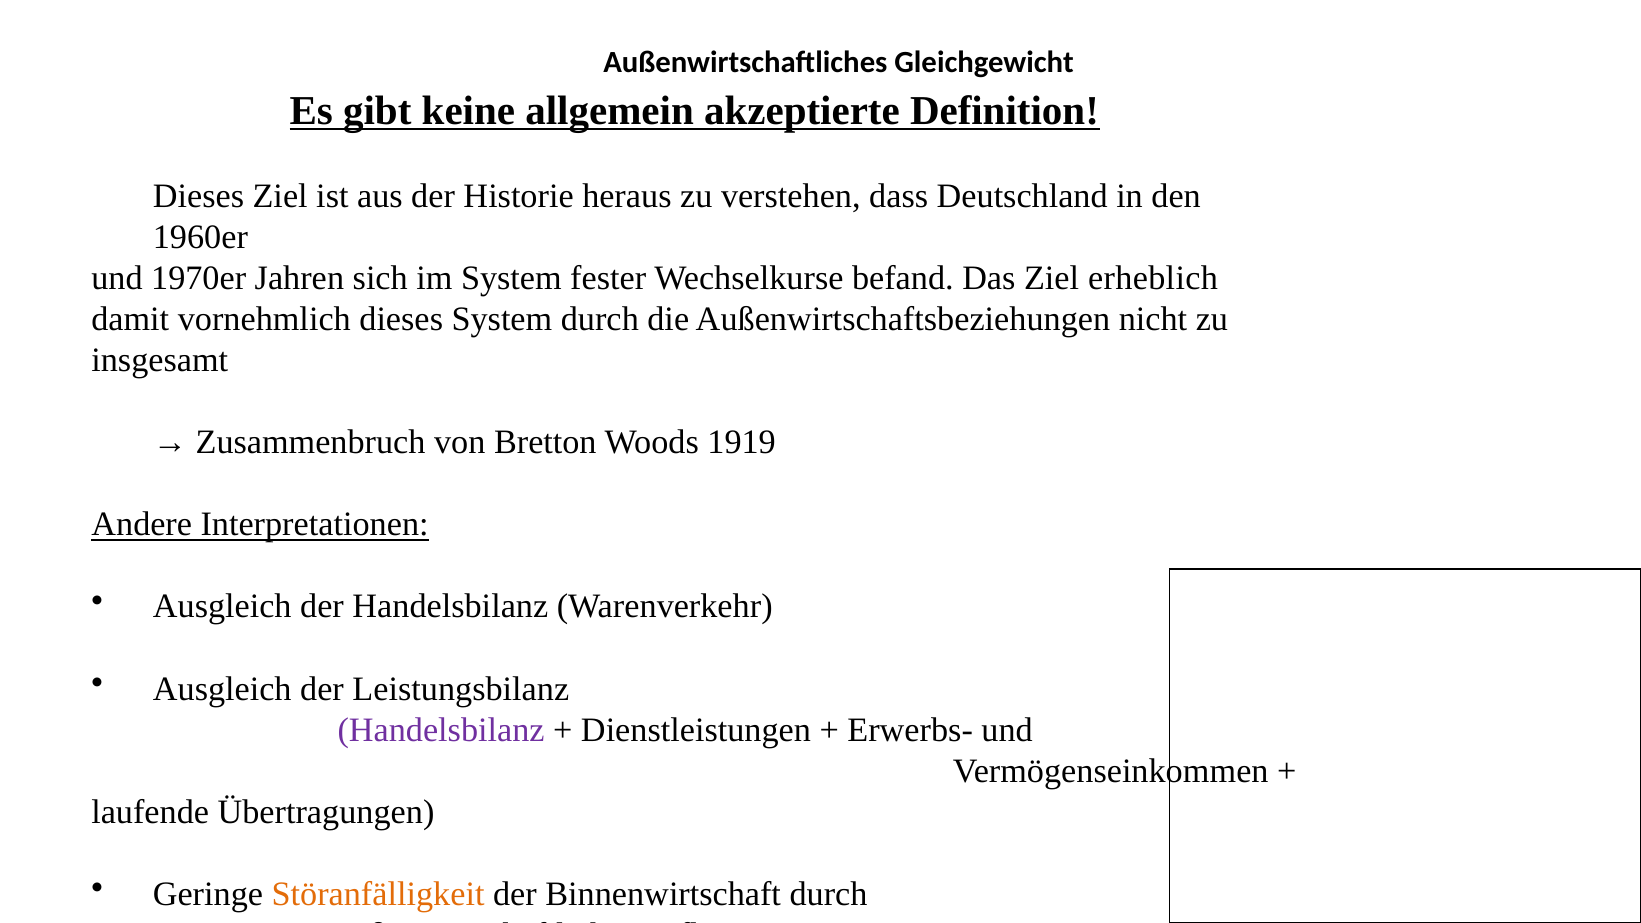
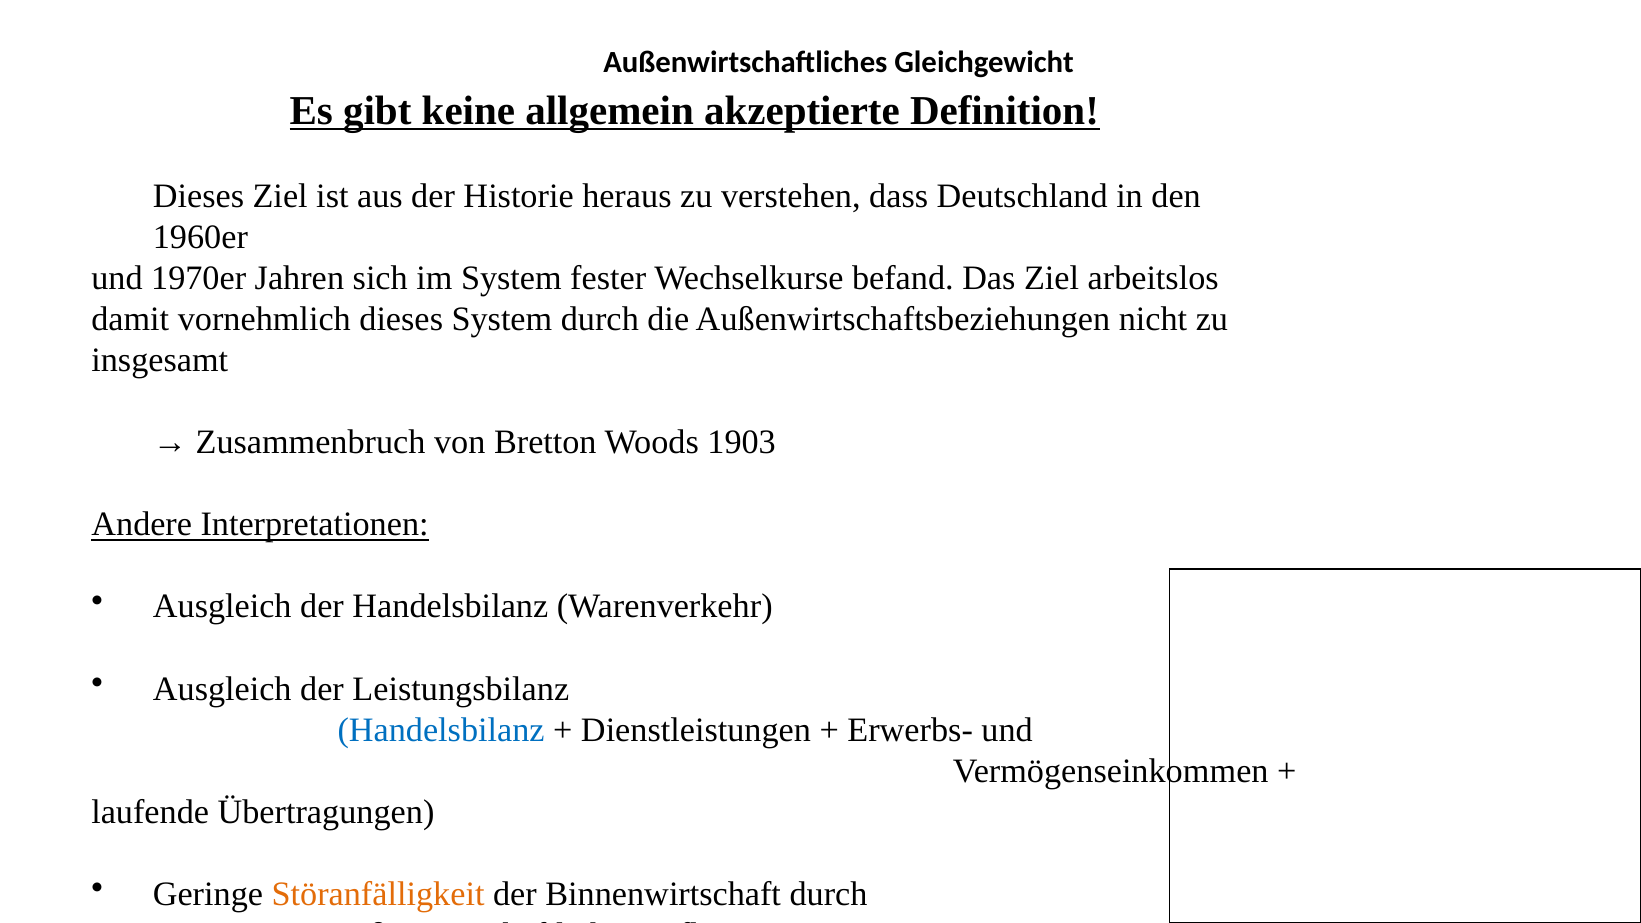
erheblich: erheblich -> arbeitslos
1919: 1919 -> 1903
Handelsbilanz at (441, 730) colour: purple -> blue
